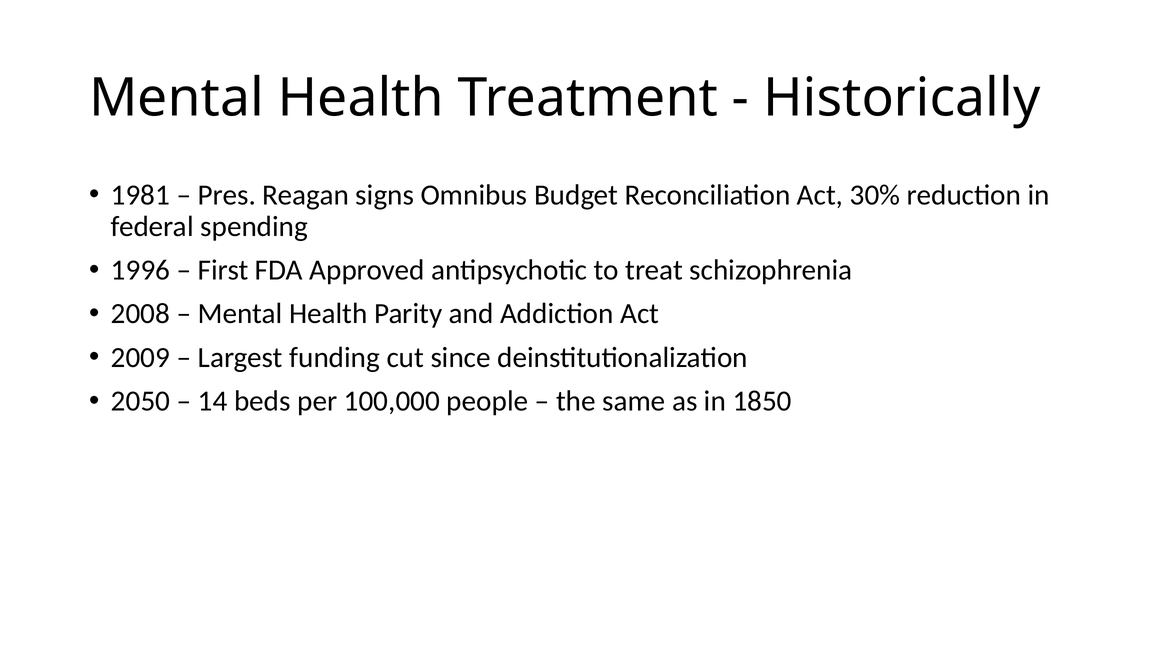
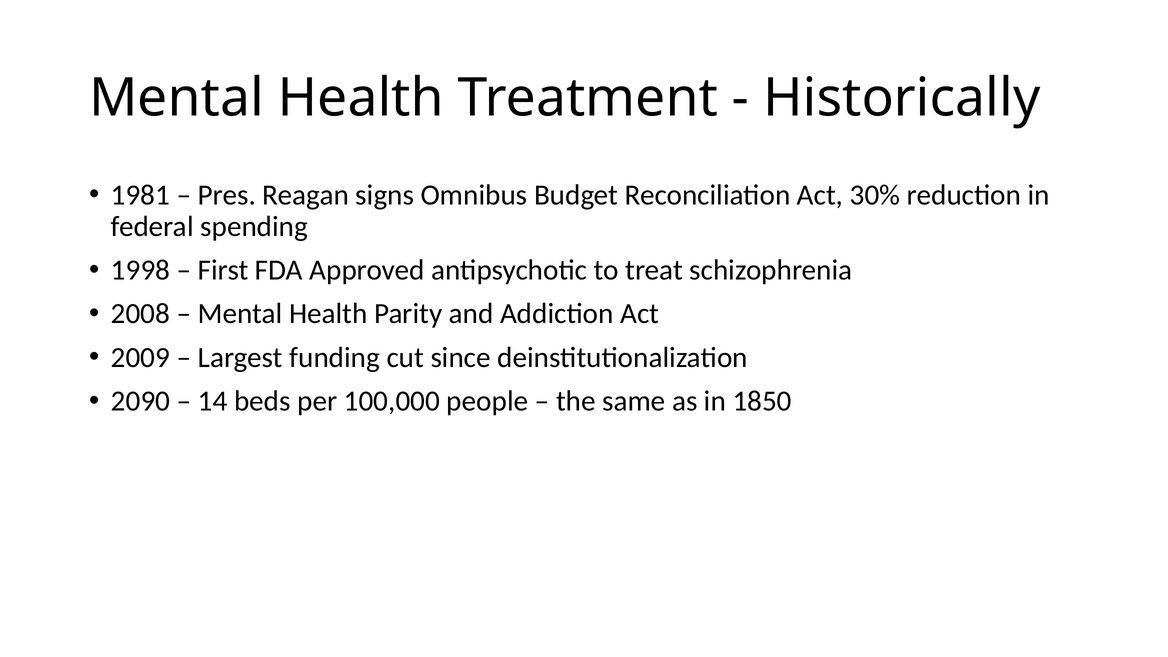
1996: 1996 -> 1998
2050: 2050 -> 2090
